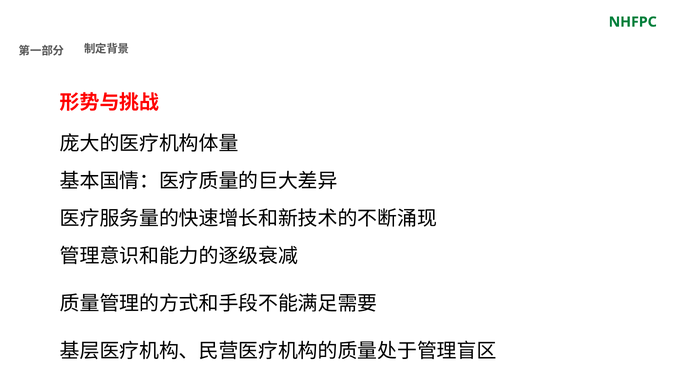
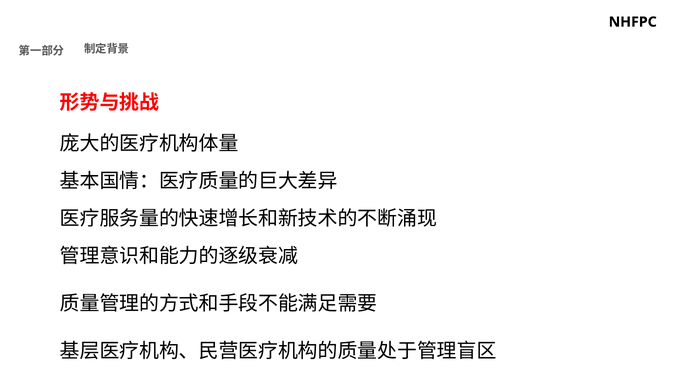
NHFPC colour: green -> black
